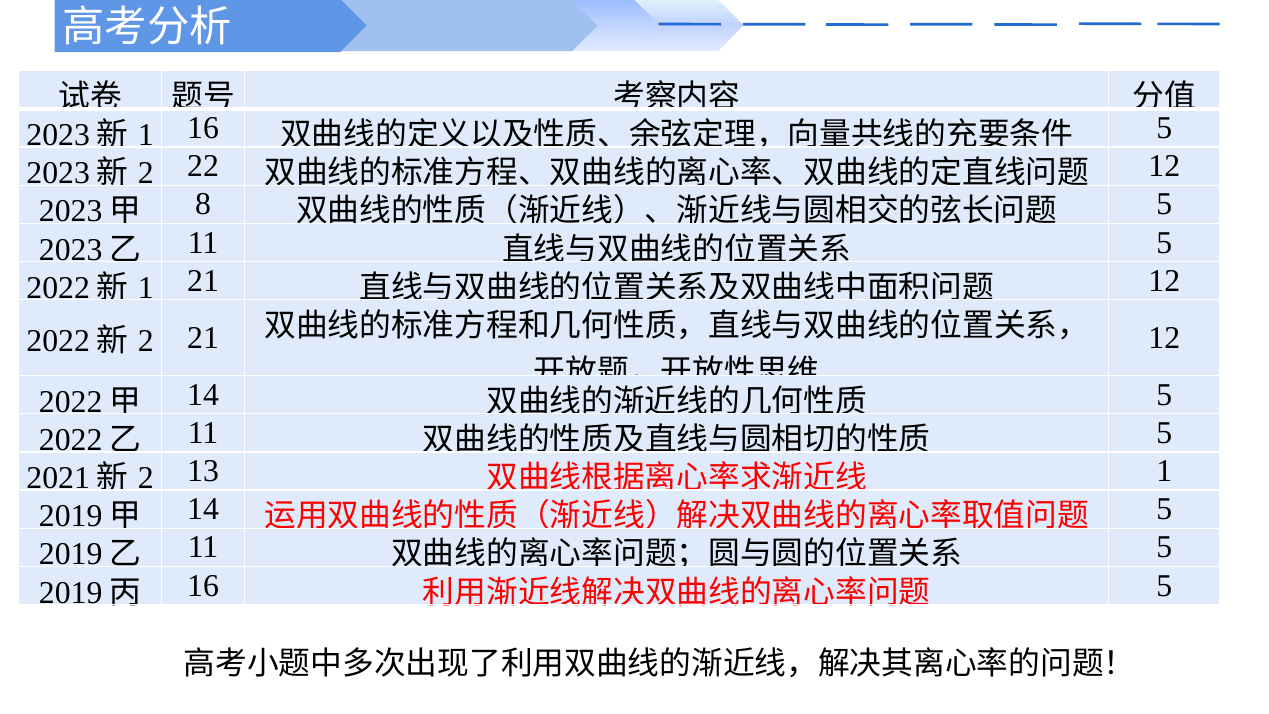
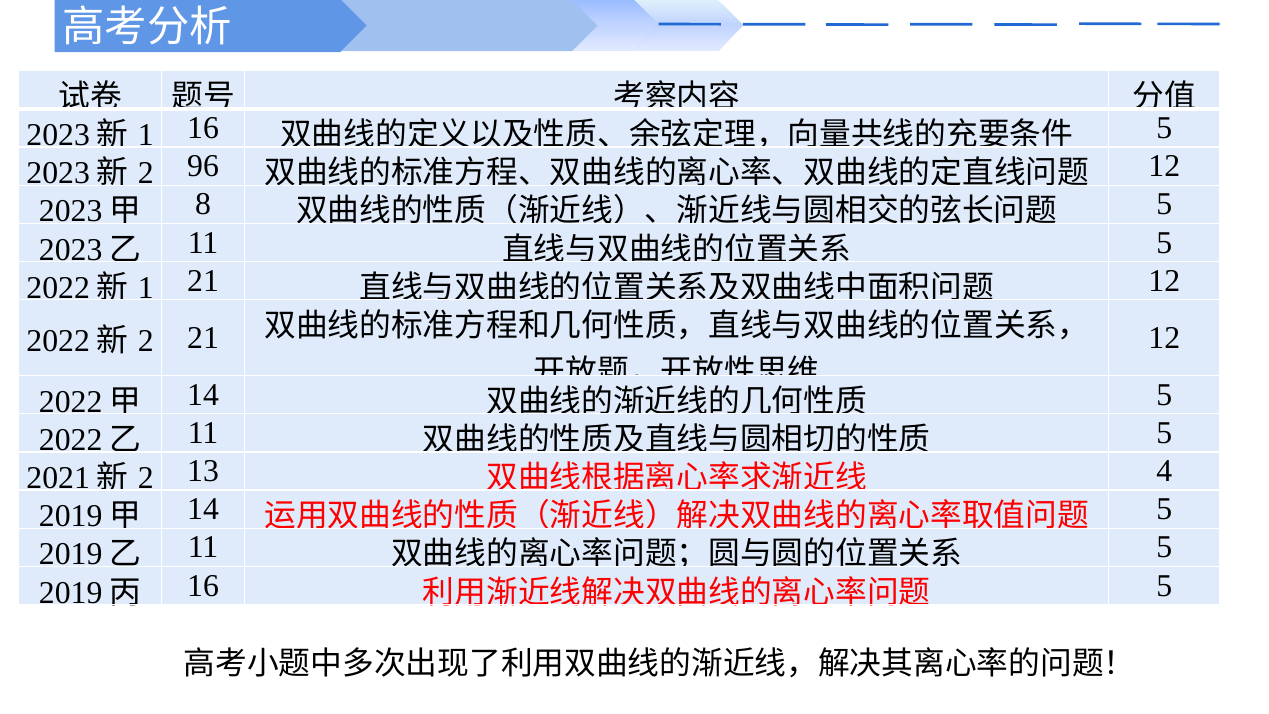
22: 22 -> 96
1 at (1164, 471): 1 -> 4
